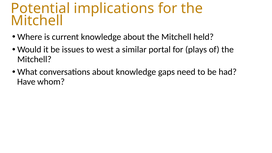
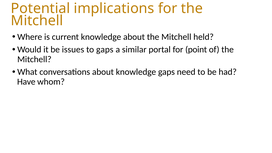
to west: west -> gaps
plays: plays -> point
